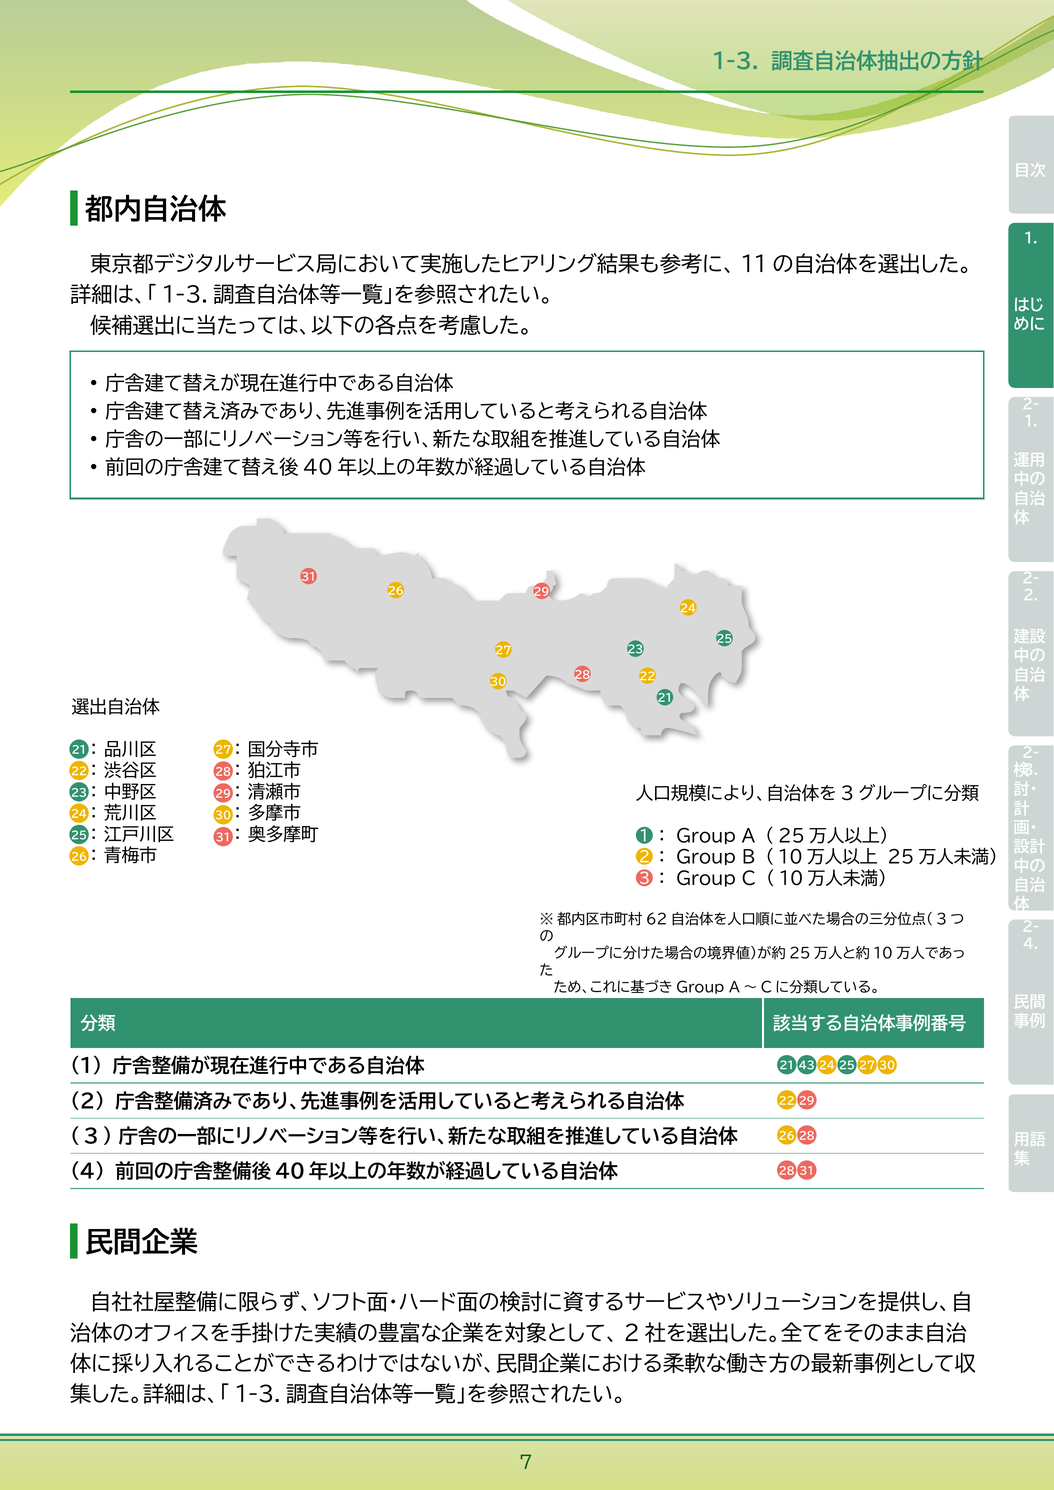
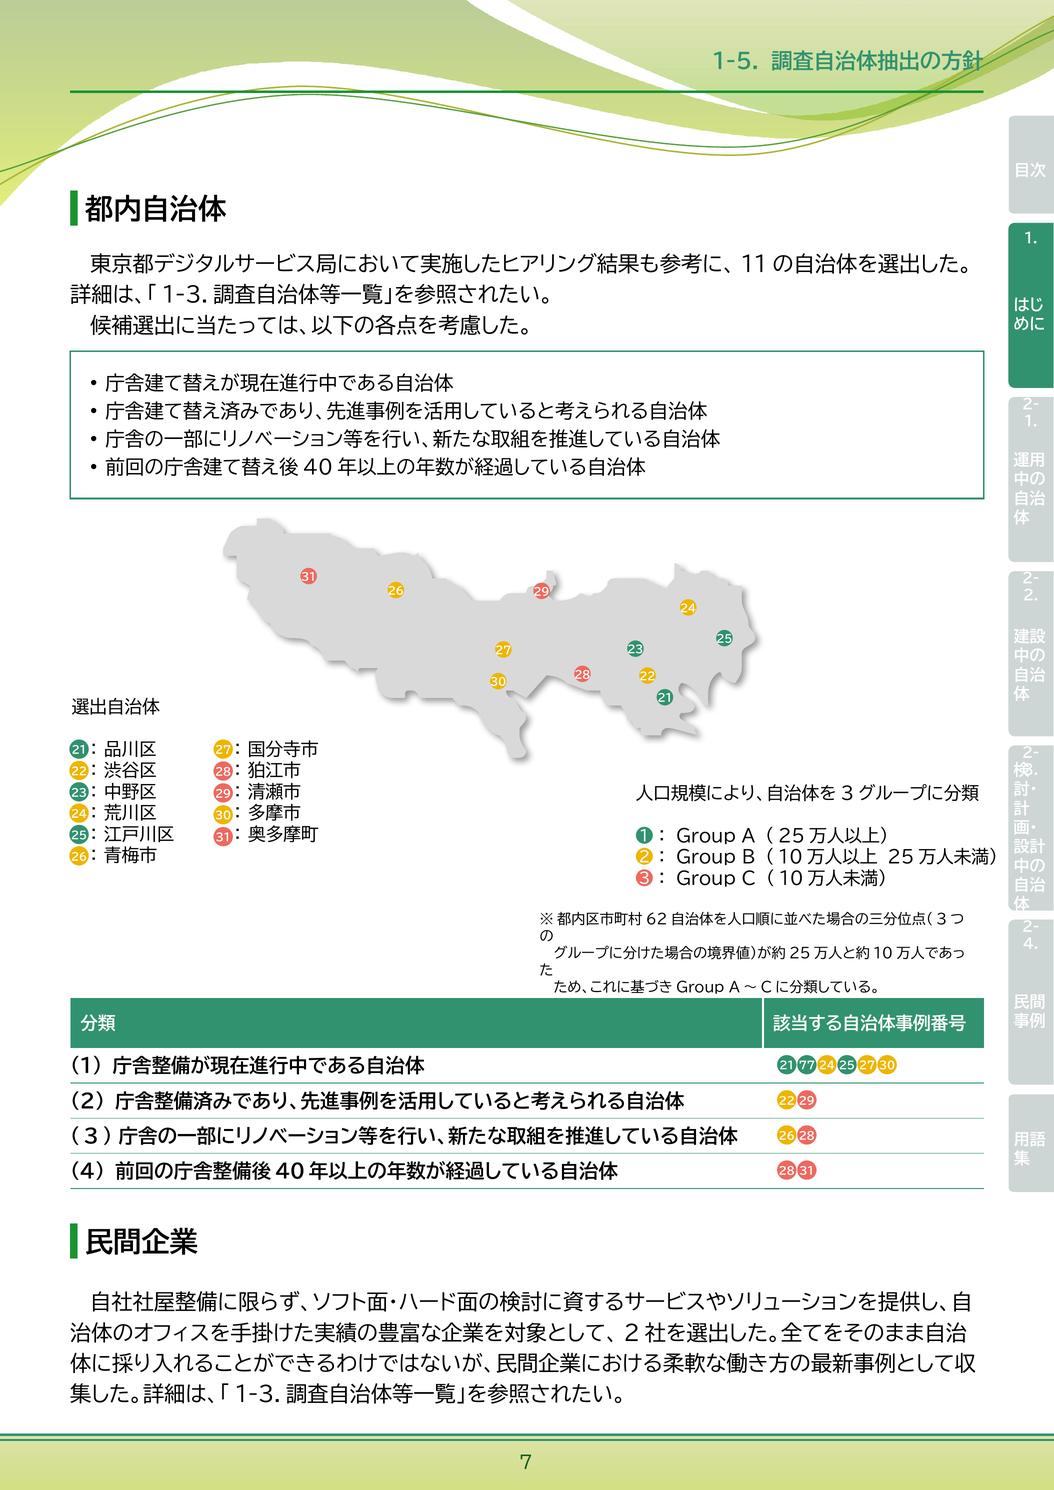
1-3: 1-3 -> 1-5
43: 43 -> 77
